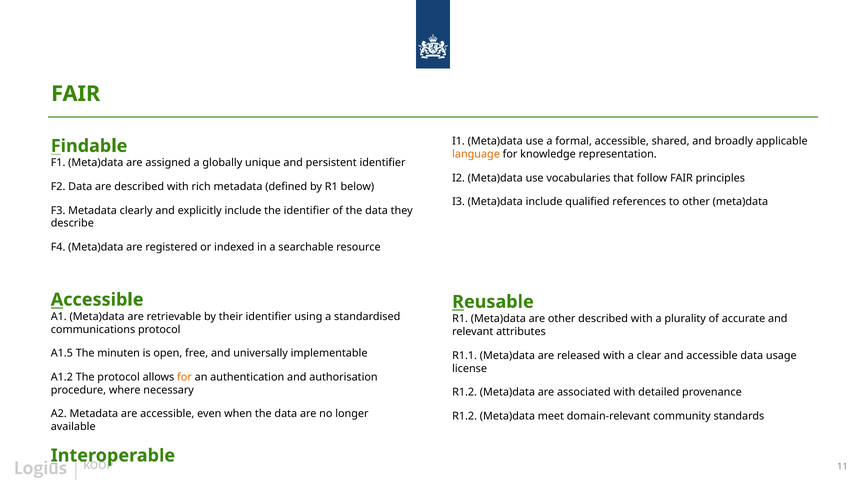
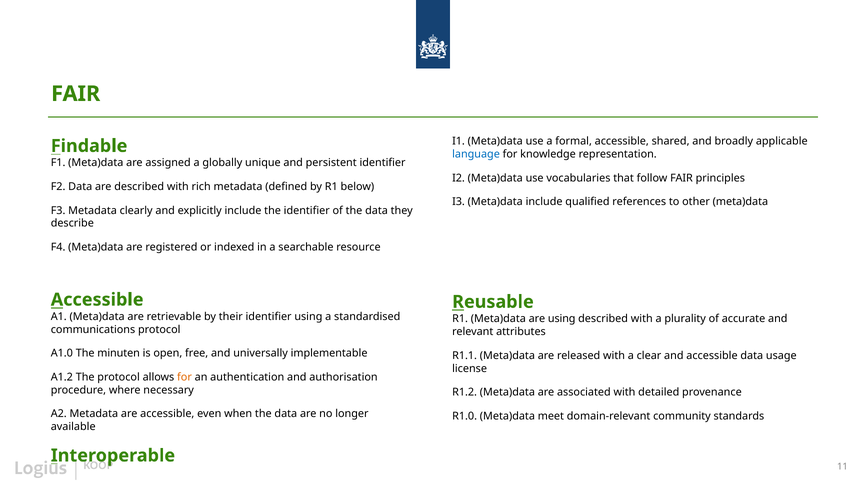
language colour: orange -> blue
are other: other -> using
A1.5: A1.5 -> A1.0
R1.2 at (465, 416): R1.2 -> R1.0
